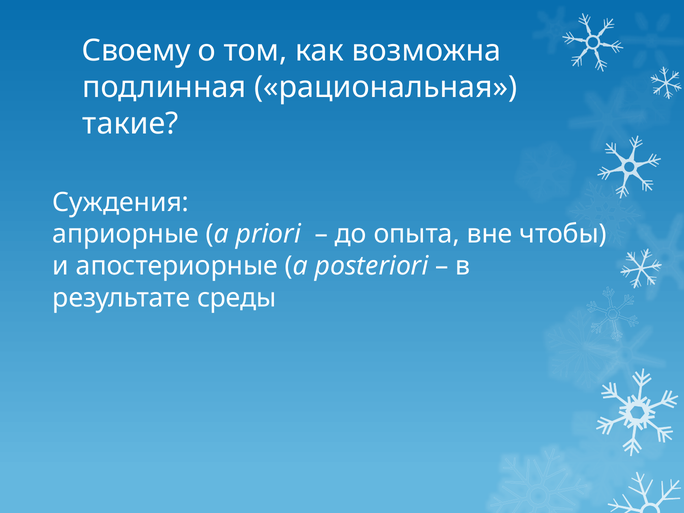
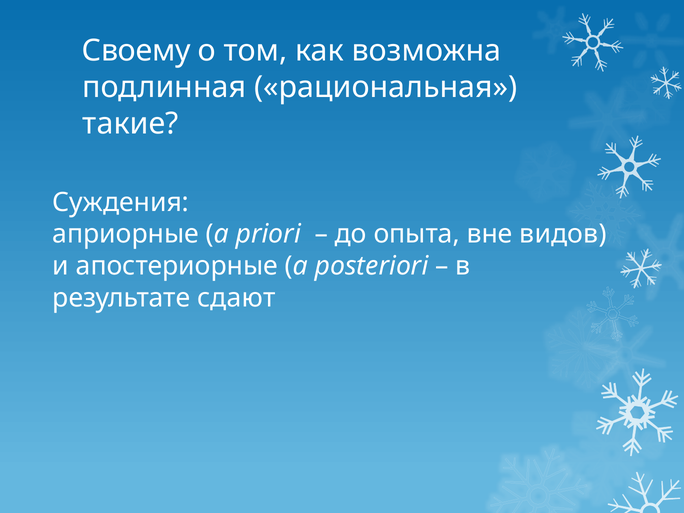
чтобы: чтобы -> видов
среды: среды -> сдают
